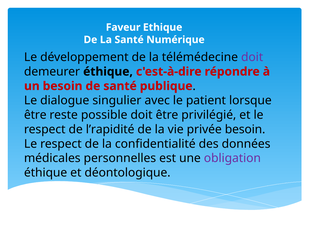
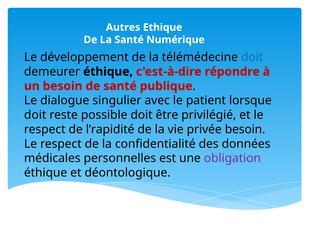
Faveur: Faveur -> Autres
doit at (252, 57) colour: purple -> blue
être at (35, 115): être -> doit
